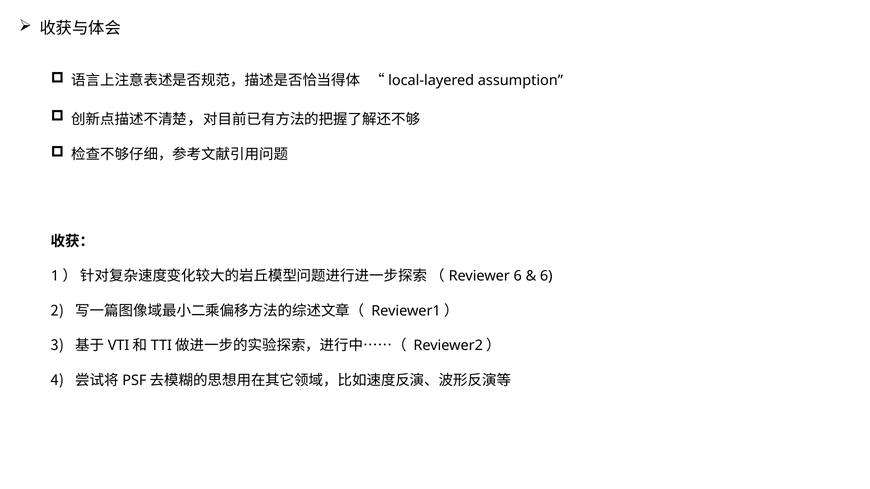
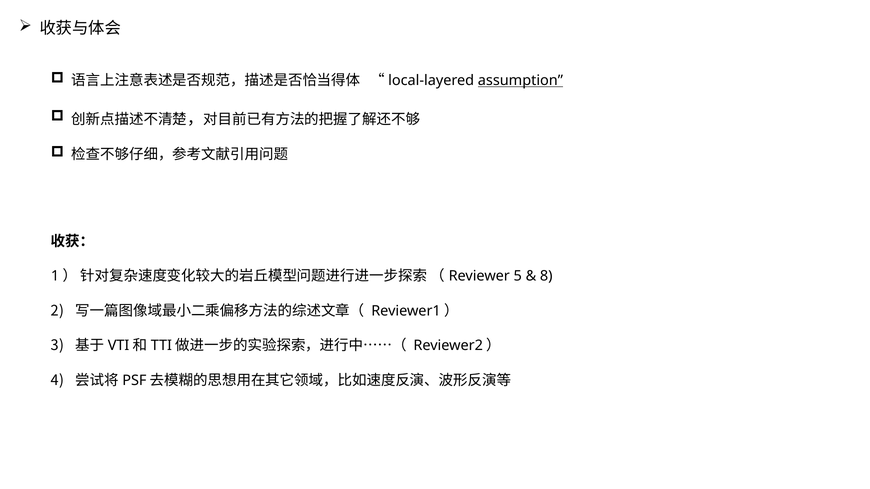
assumption underline: none -> present
6 at (518, 276): 6 -> 5
6 at (546, 276): 6 -> 8
